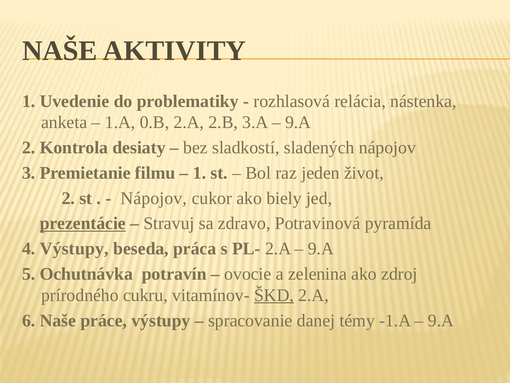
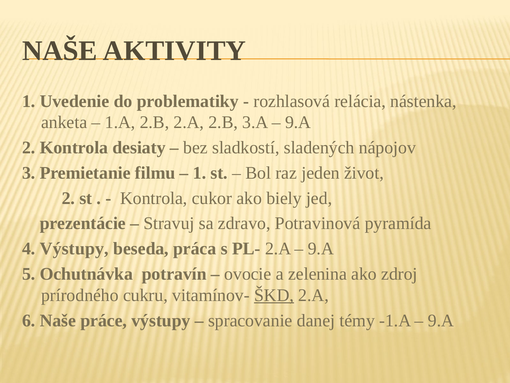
1.A 0.B: 0.B -> 2.B
Nápojov at (154, 198): Nápojov -> Kontrola
prezentácie underline: present -> none
